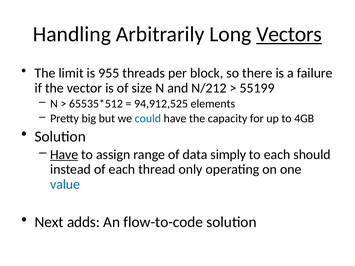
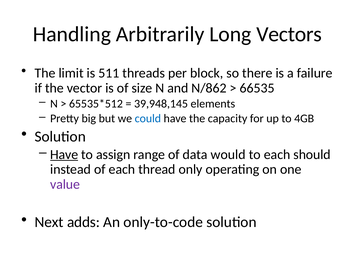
Vectors underline: present -> none
955: 955 -> 511
N/212: N/212 -> N/862
55199: 55199 -> 66535
94,912,525: 94,912,525 -> 39,948,145
simply: simply -> would
value colour: blue -> purple
flow-to-code: flow-to-code -> only-to-code
